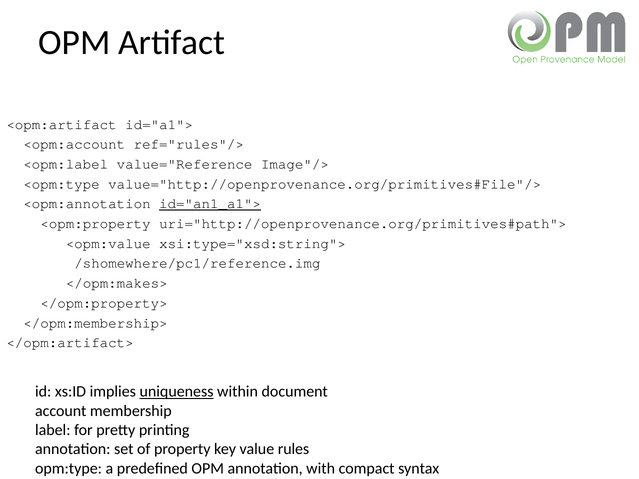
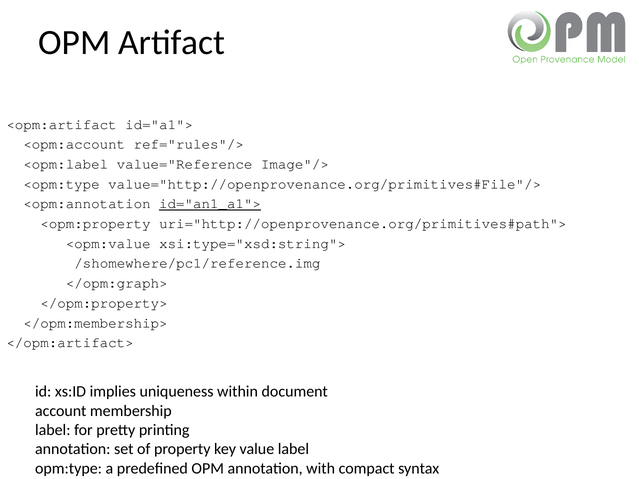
</opm:makes>: </opm:makes> -> </opm:graph>
uniqueness underline: present -> none
value rules: rules -> label
